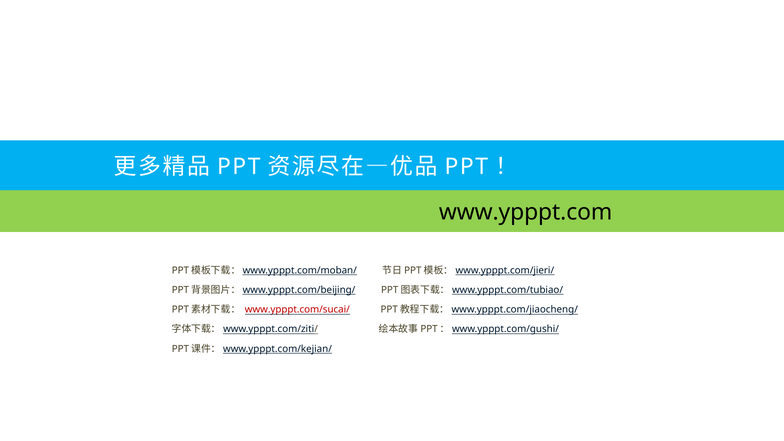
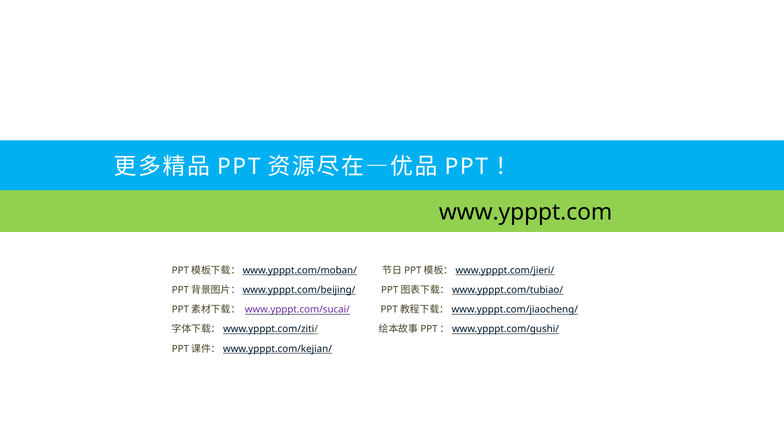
www.ypppt.com/sucai/ colour: red -> purple
